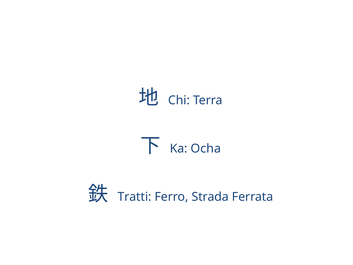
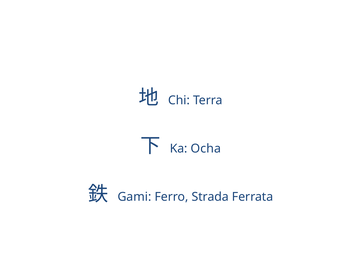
Tratti: Tratti -> Gami
